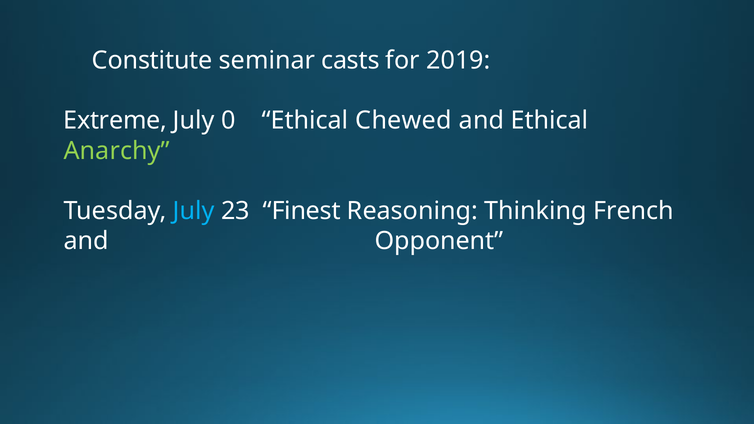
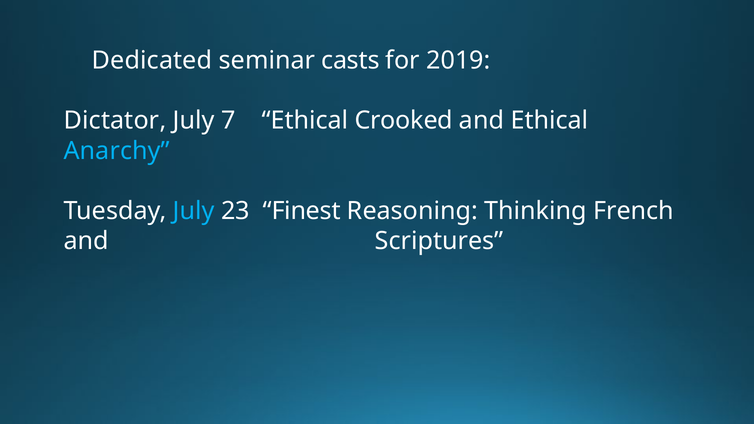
Constitute: Constitute -> Dedicated
Extreme: Extreme -> Dictator
0: 0 -> 7
Chewed: Chewed -> Crooked
Anarchy colour: light green -> light blue
Opponent: Opponent -> Scriptures
